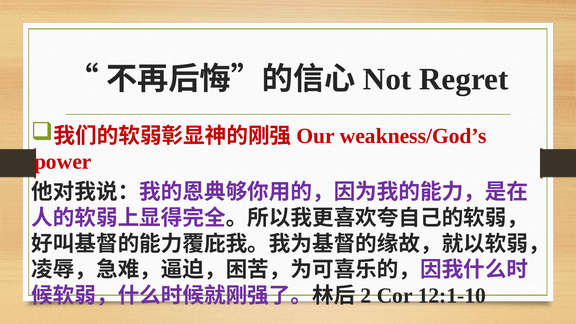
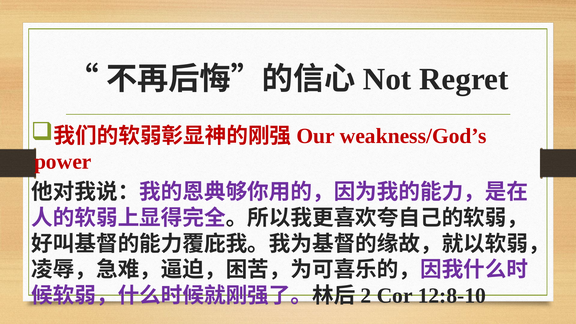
12:1-10: 12:1-10 -> 12:8-10
